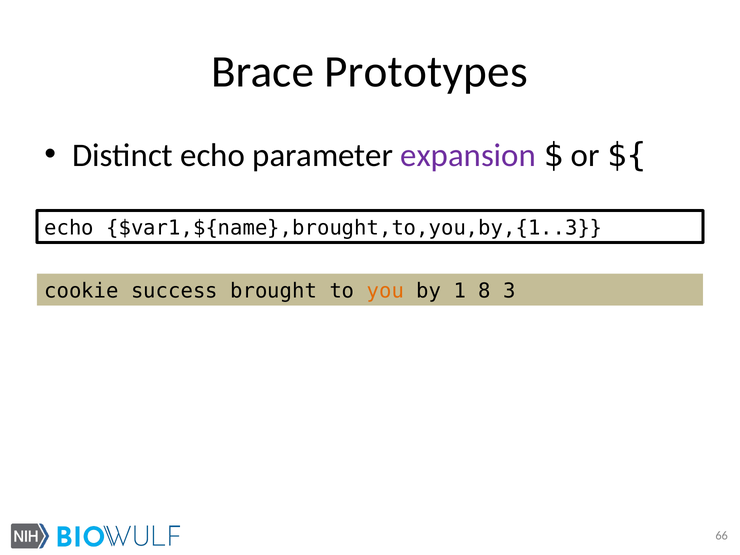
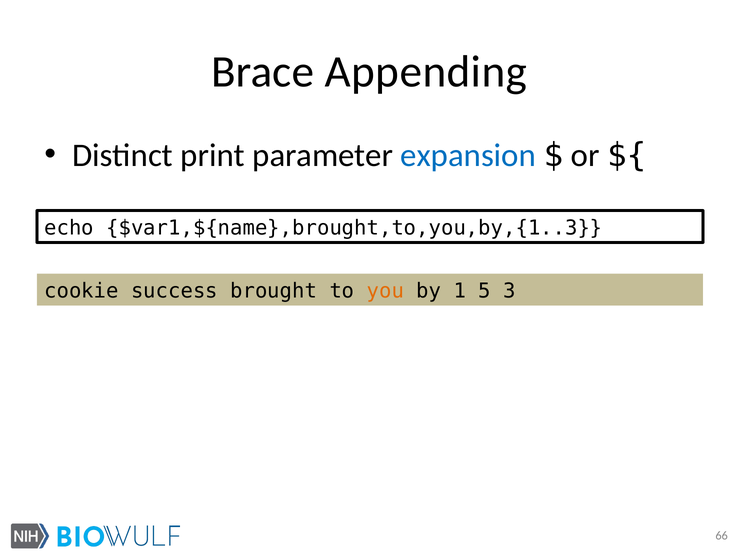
Prototypes: Prototypes -> Appending
Distinct echo: echo -> print
expansion colour: purple -> blue
8: 8 -> 5
